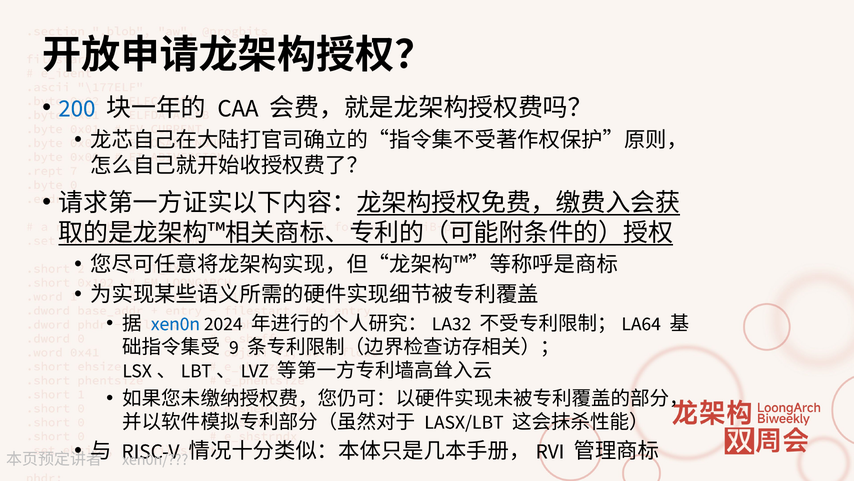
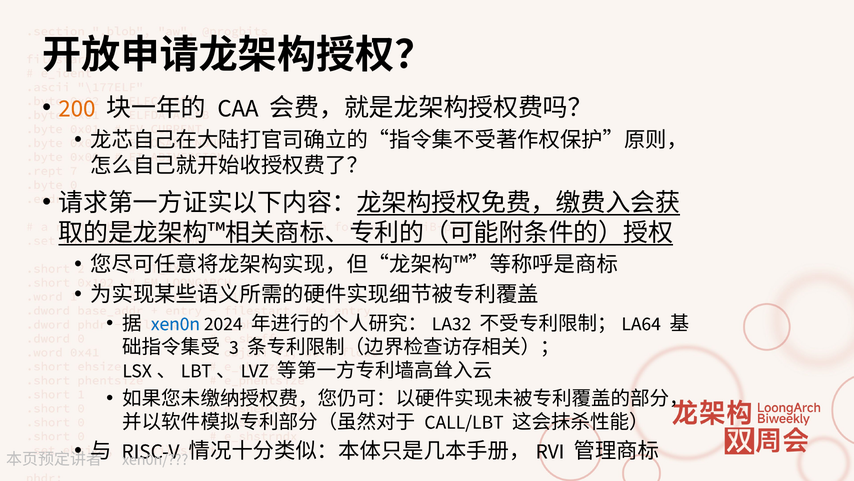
200 colour: blue -> orange
9: 9 -> 3
LASX/LBT: LASX/LBT -> CALL/LBT
